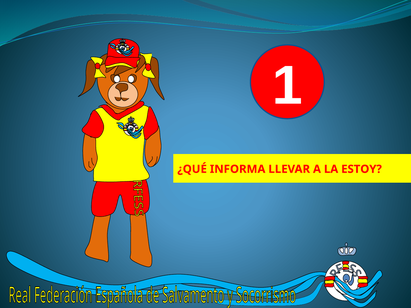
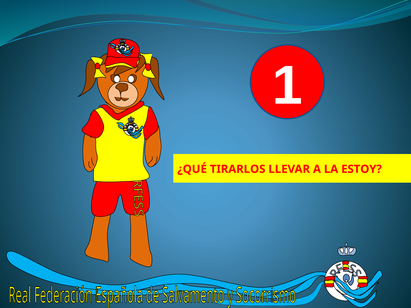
INFORMA: INFORMA -> TIRARLOS
